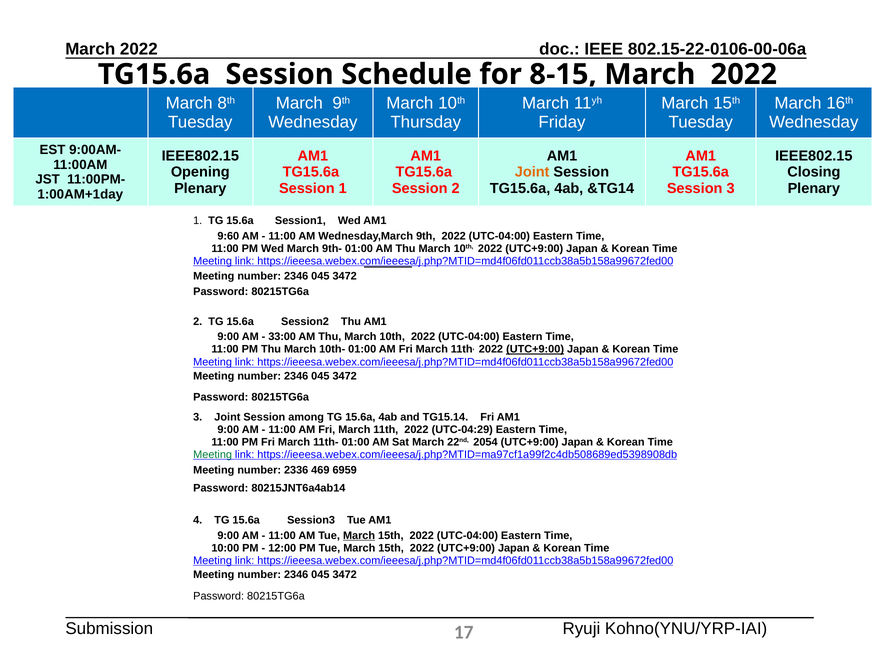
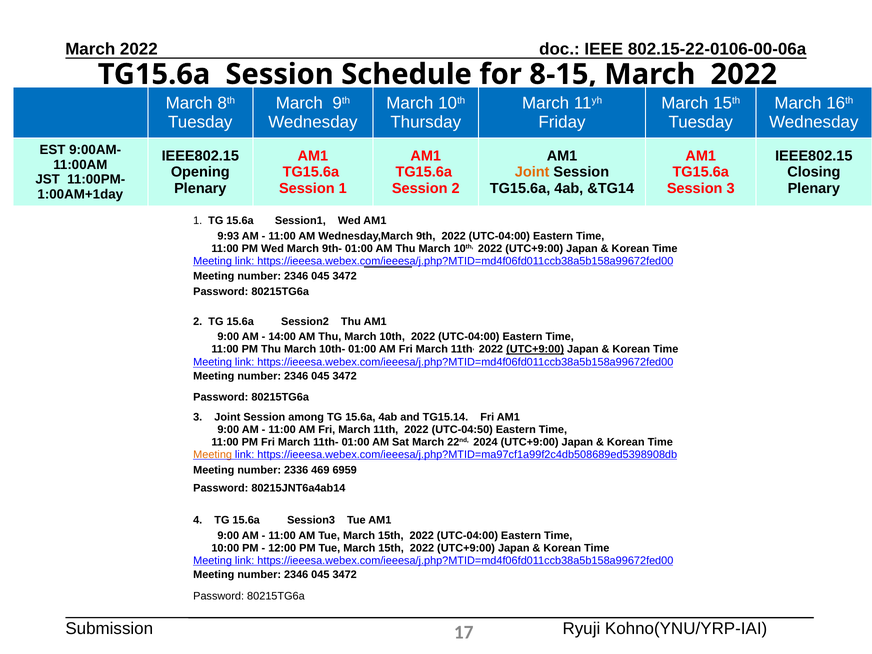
9:60: 9:60 -> 9:93
33:00: 33:00 -> 14:00
UTC-04:29: UTC-04:29 -> UTC-04:50
2054: 2054 -> 2024
Meeting at (213, 455) colour: green -> orange
March at (359, 536) underline: present -> none
